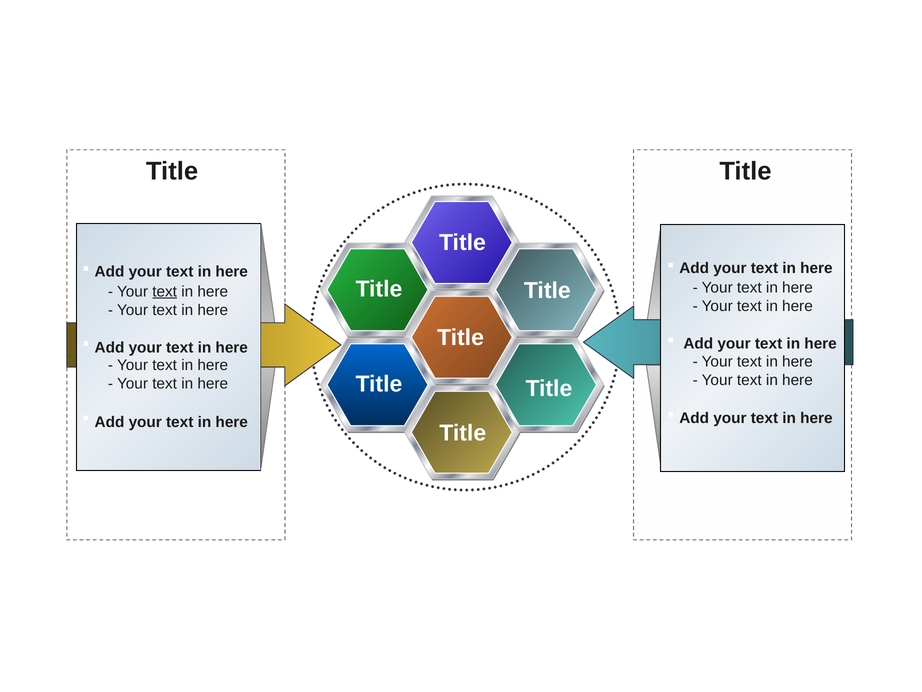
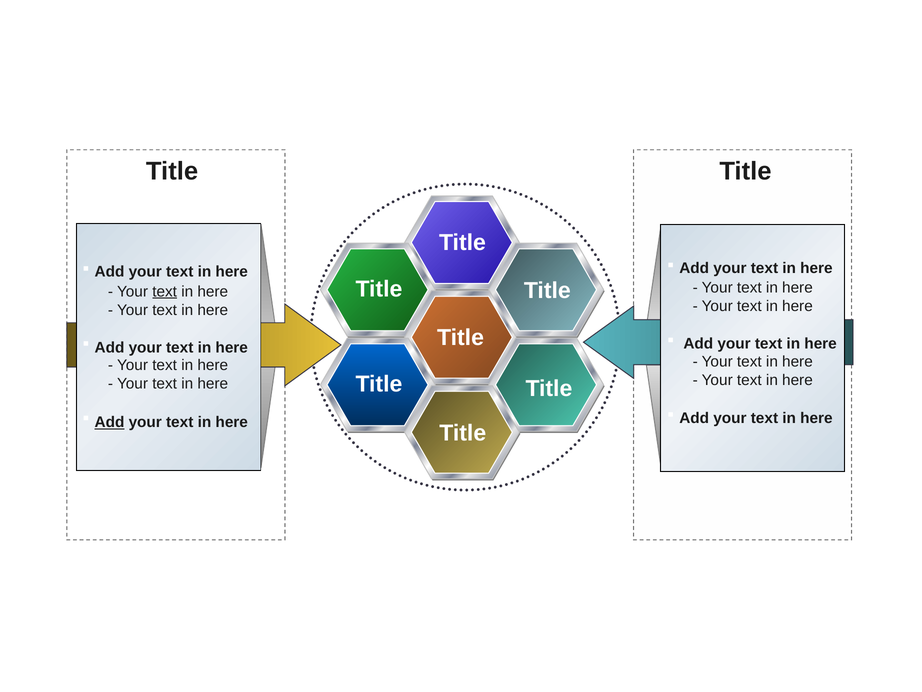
Add at (109, 422) underline: none -> present
